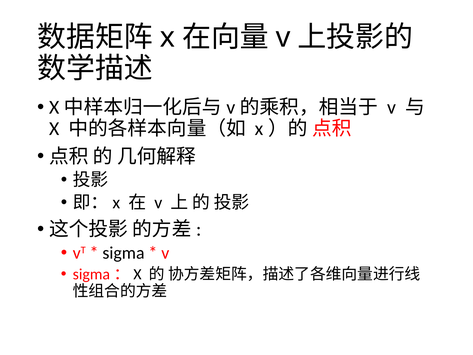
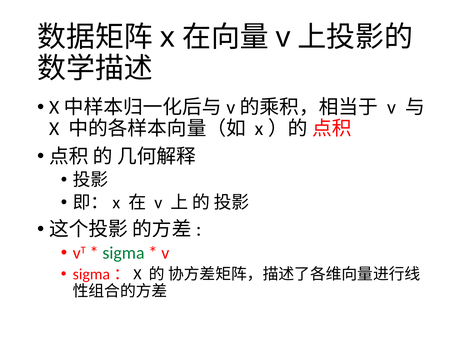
sigma colour: black -> green
